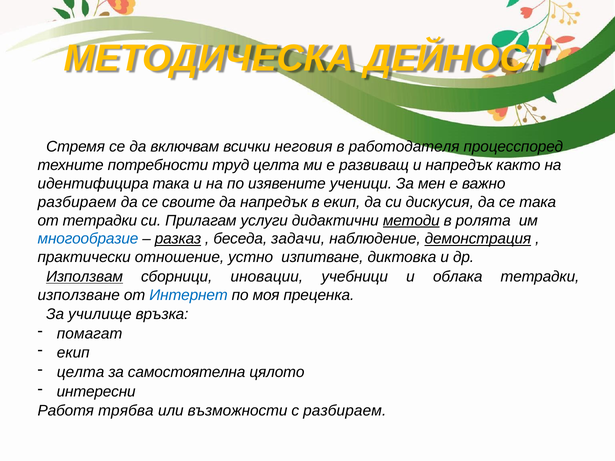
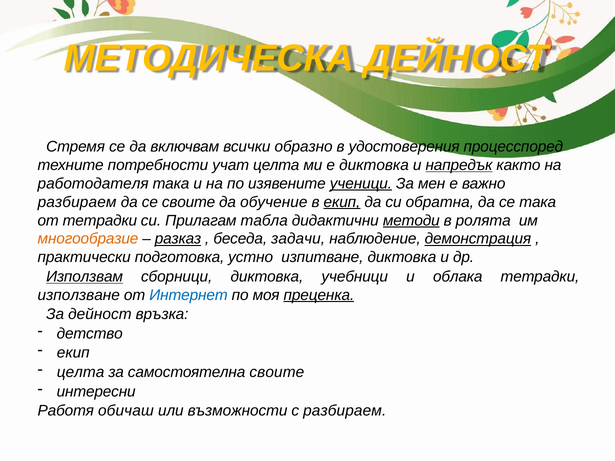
неговия: неговия -> образно
работодателя: работодателя -> удостоверения
труд: труд -> учат
е развиващ: развиващ -> диктовка
напредък at (459, 165) underline: none -> present
идентифицира: идентифицира -> работодателя
ученици underline: none -> present
да напредък: напредък -> обучение
екип at (342, 202) underline: none -> present
дискусия: дискусия -> обратна
услуги: услуги -> табла
многообразие colour: blue -> orange
отношение: отношение -> подготовка
сборници иновации: иновации -> диктовка
преценка underline: none -> present
За училище: училище -> дейност
помагат: помагат -> детство
самостоятелна цялото: цялото -> своите
трябва: трябва -> обичаш
